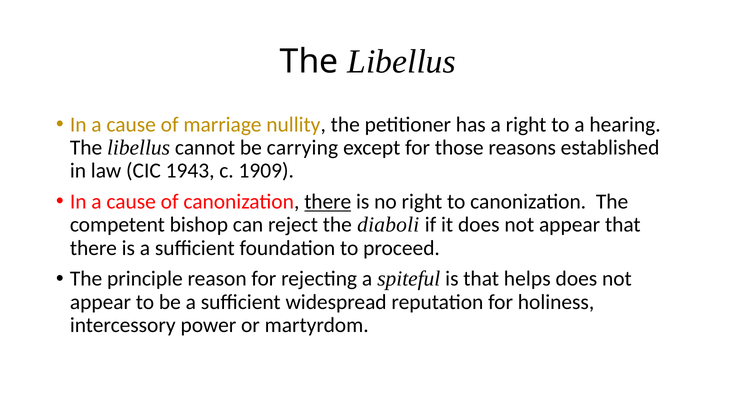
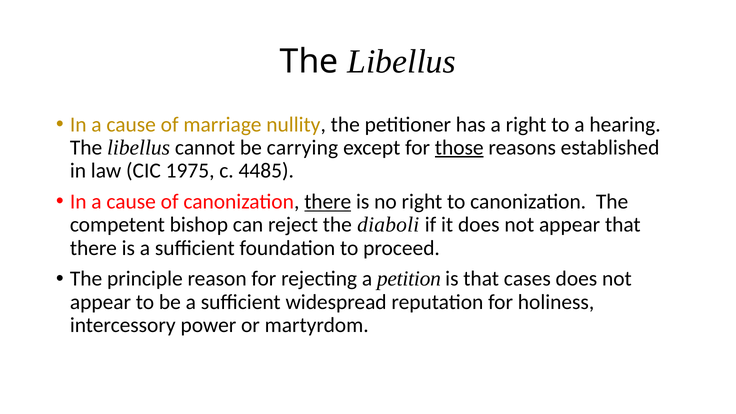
those underline: none -> present
1943: 1943 -> 1975
1909: 1909 -> 4485
spiteful: spiteful -> petition
helps: helps -> cases
